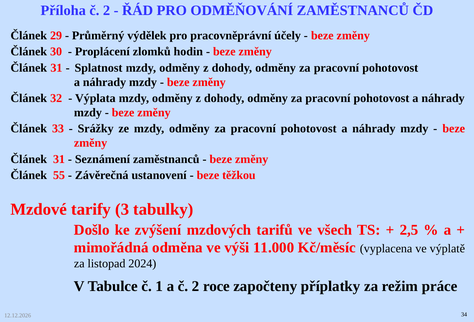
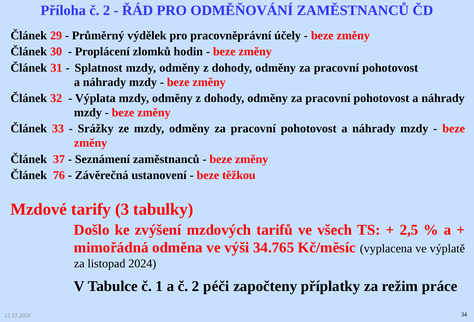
31 at (59, 159): 31 -> 37
55: 55 -> 76
11.000: 11.000 -> 34.765
roce: roce -> péči
